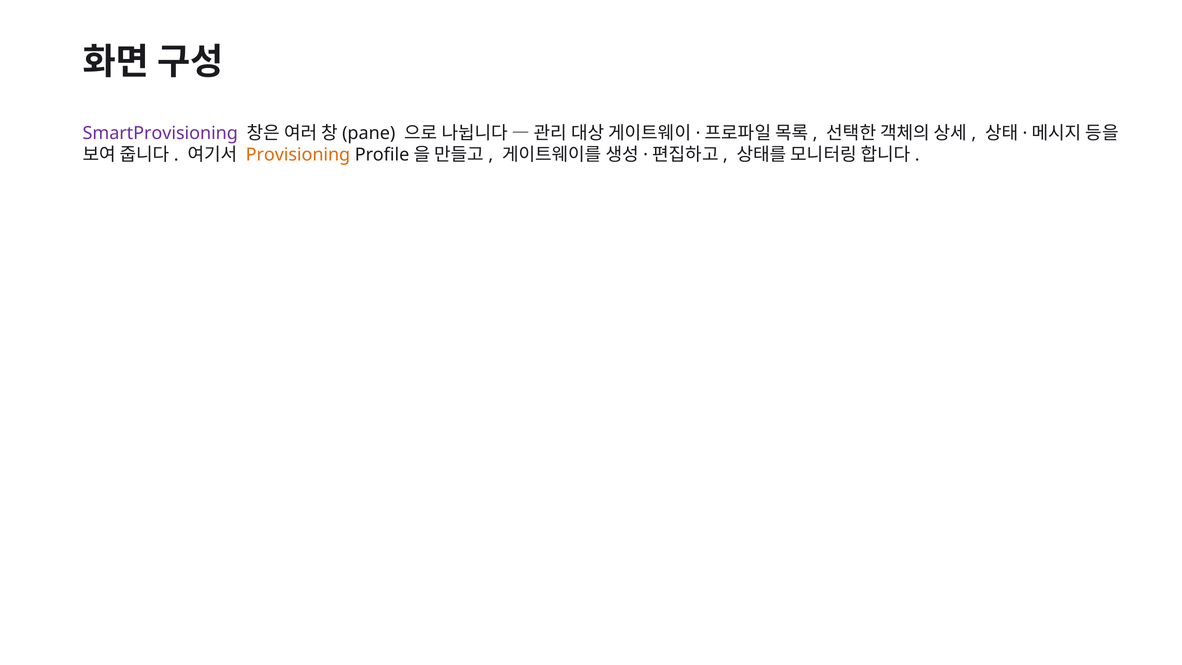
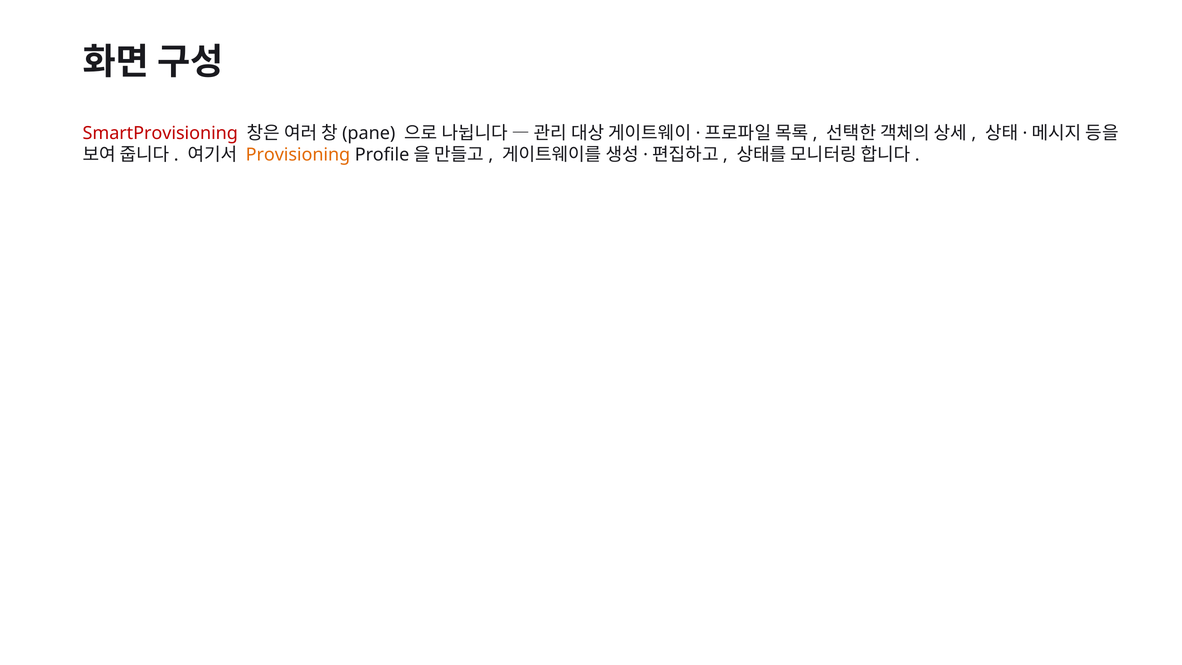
SmartProvisioning colour: purple -> red
